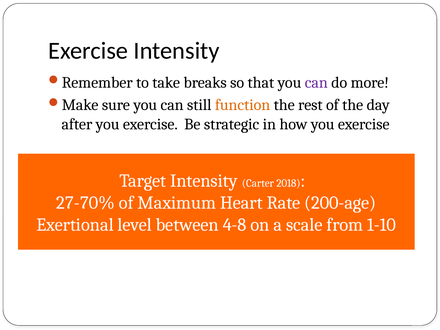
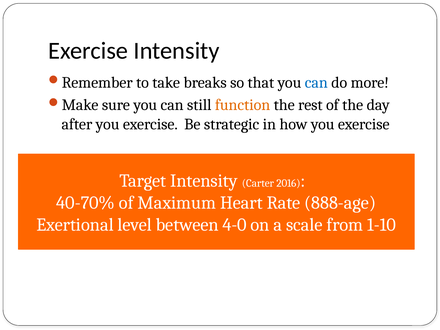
can at (316, 82) colour: purple -> blue
2018: 2018 -> 2016
27-70%: 27-70% -> 40-70%
200-age: 200-age -> 888-age
4-8: 4-8 -> 4-0
